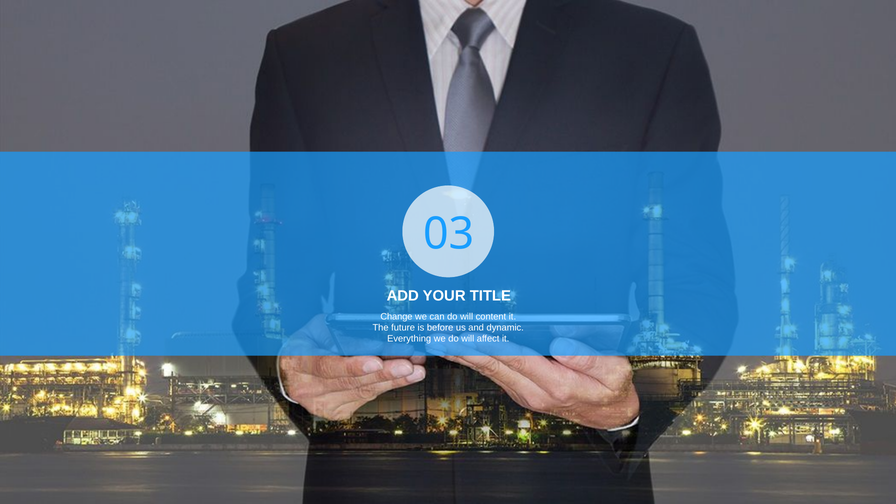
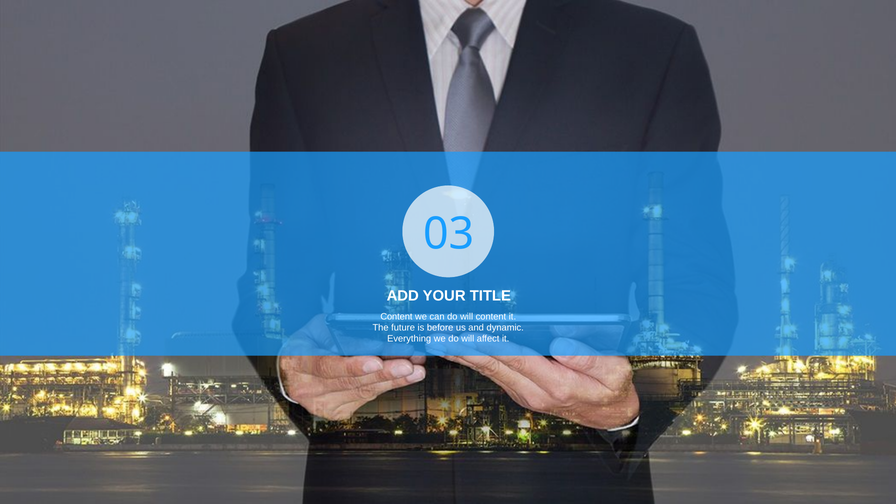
Change at (396, 316): Change -> Content
